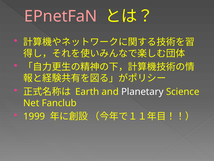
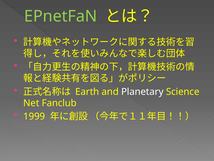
EPnetFaN colour: pink -> light green
